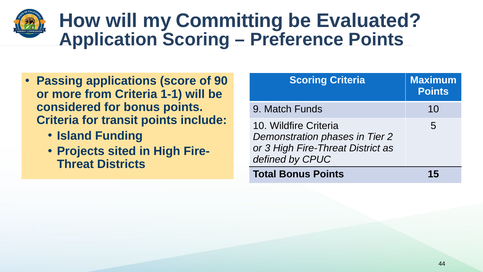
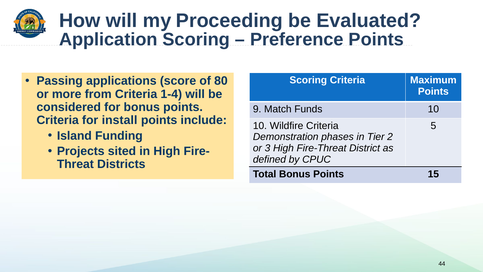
Committing: Committing -> Proceeding
90: 90 -> 80
1-1: 1-1 -> 1-4
transit: transit -> install
